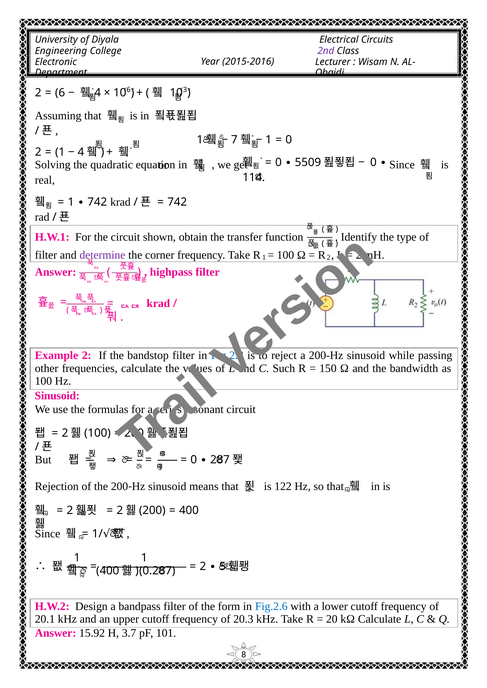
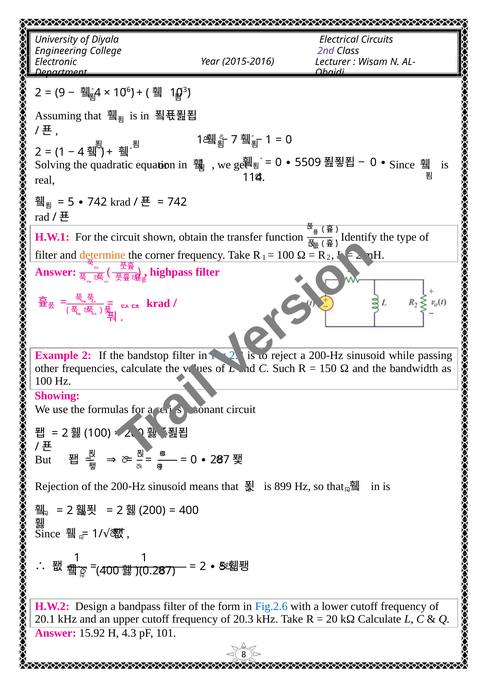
6 at (60, 93): 6 -> 9
1 at (71, 202): 1 -> 5
determine colour: purple -> orange
Sinusoid at (57, 396): Sinusoid -> Showing
122: 122 -> 899
3.7: 3.7 -> 4.3
